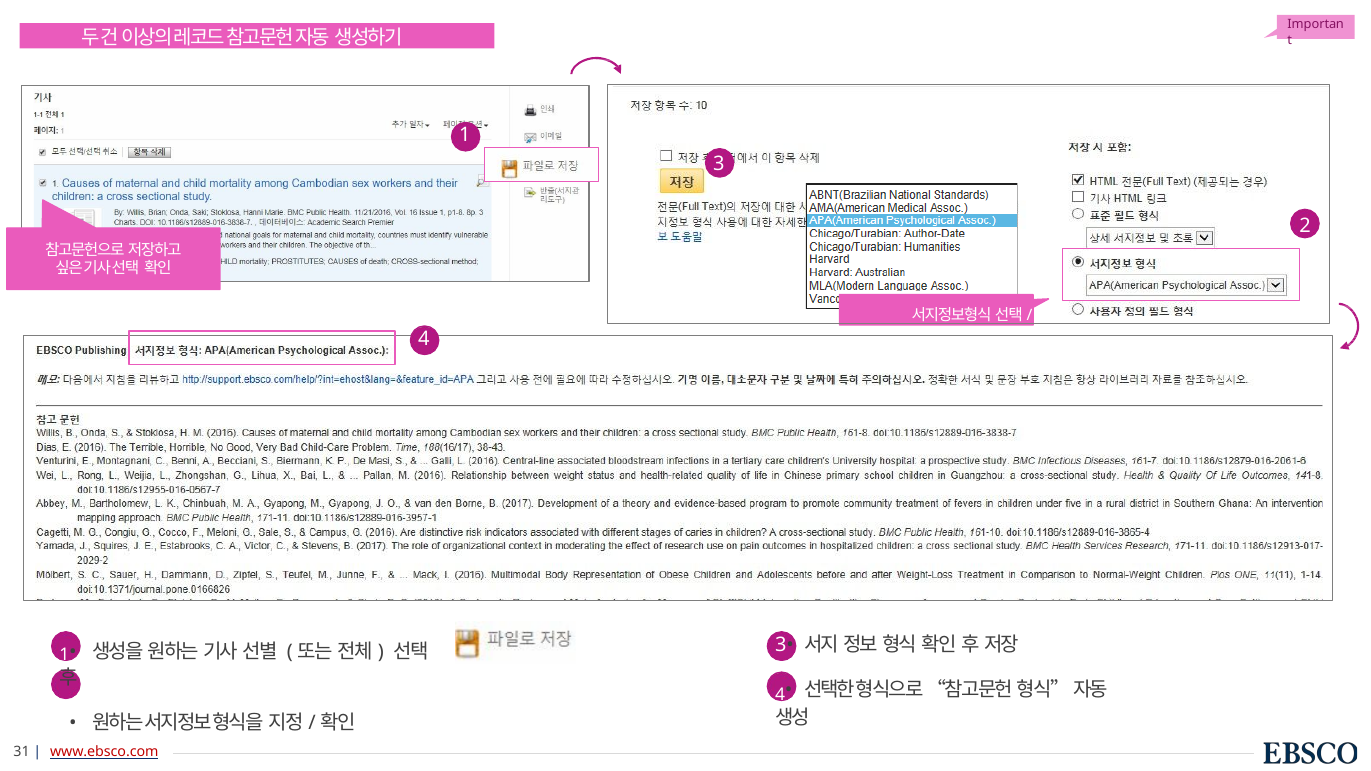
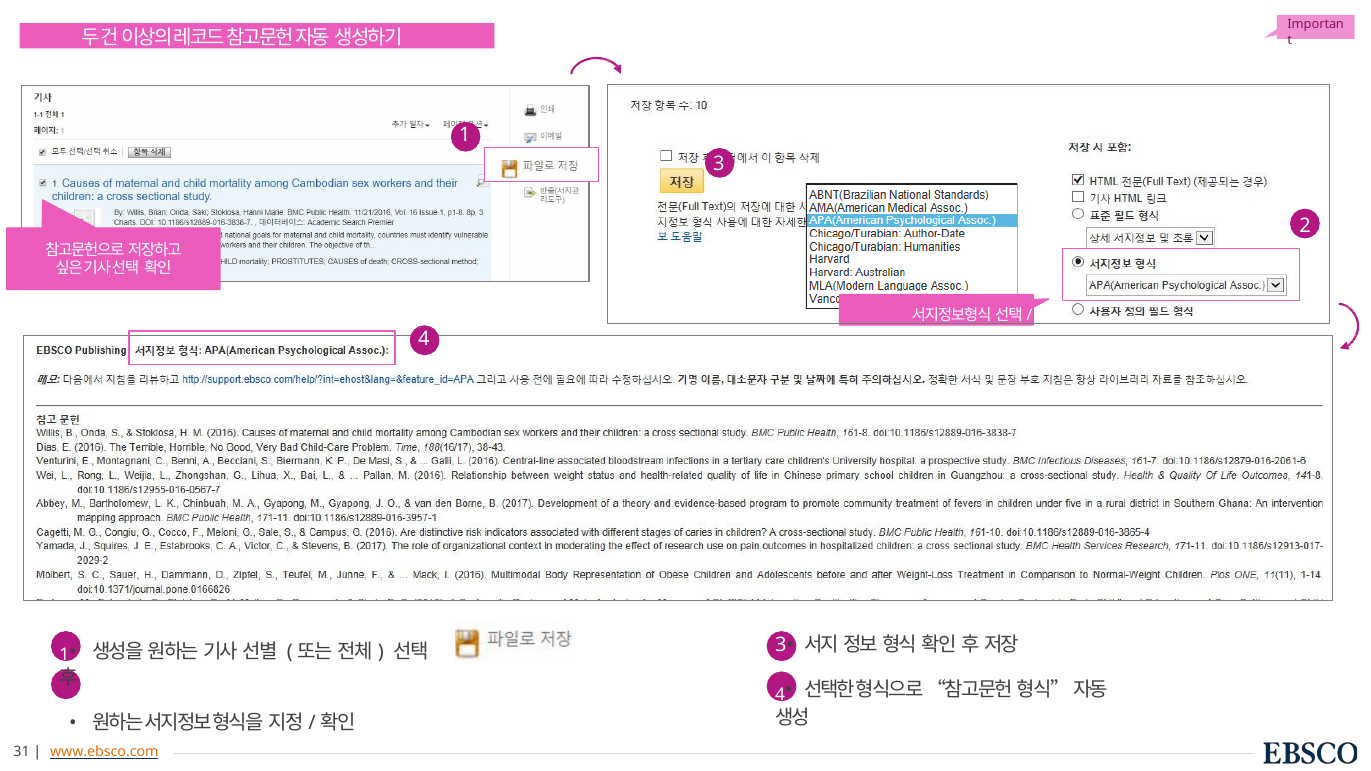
www.ebsco.com colour: red -> orange
